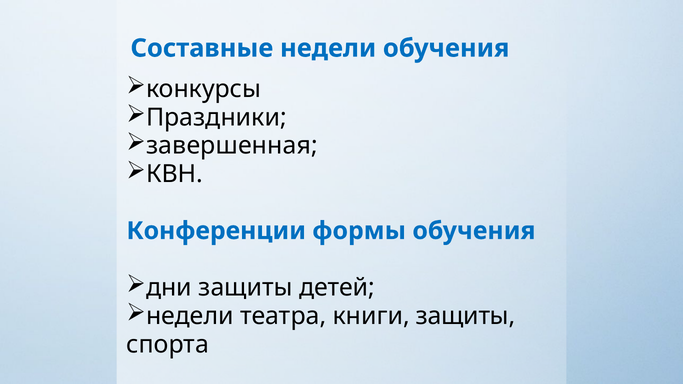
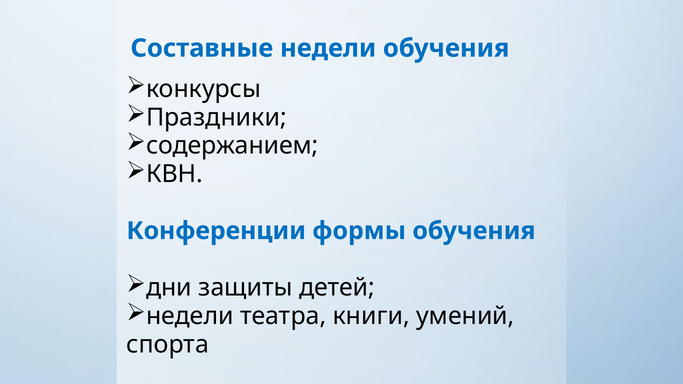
завершенная: завершенная -> содержанием
книги защиты: защиты -> умений
